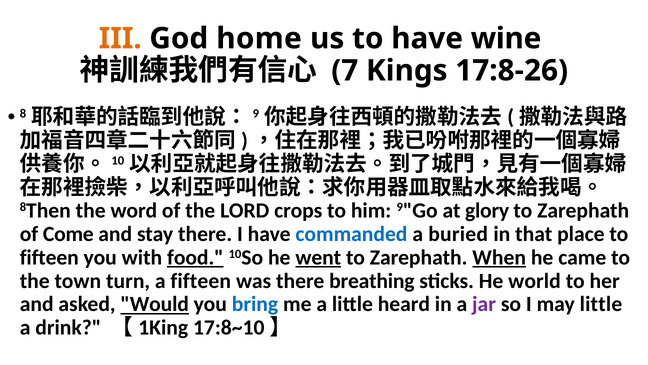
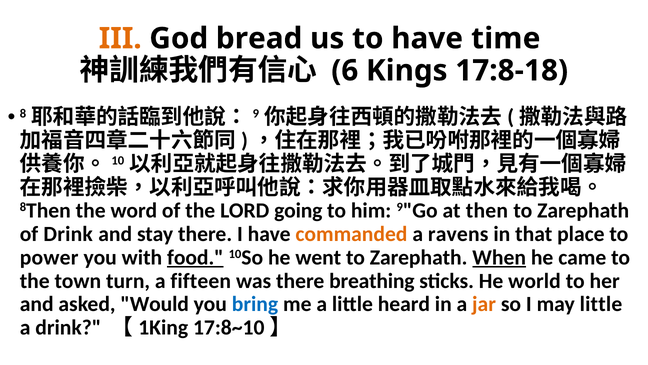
home: home -> bread
wine: wine -> time
7: 7 -> 6
17:8-26: 17:8-26 -> 17:8-18
crops: crops -> going
glory: glory -> then
of Come: Come -> Drink
commanded colour: blue -> orange
buried: buried -> ravens
fifteen at (49, 257): fifteen -> power
went underline: present -> none
Would underline: present -> none
jar colour: purple -> orange
